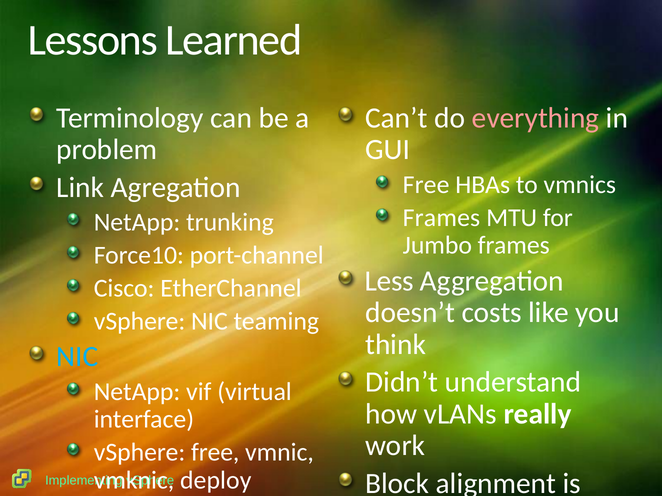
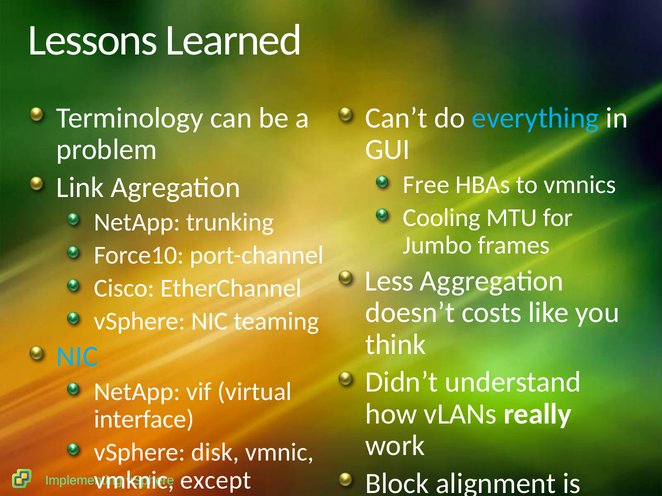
everything colour: pink -> light blue
Frames at (441, 218): Frames -> Cooling
vSphere free: free -> disk
deploy: deploy -> except
